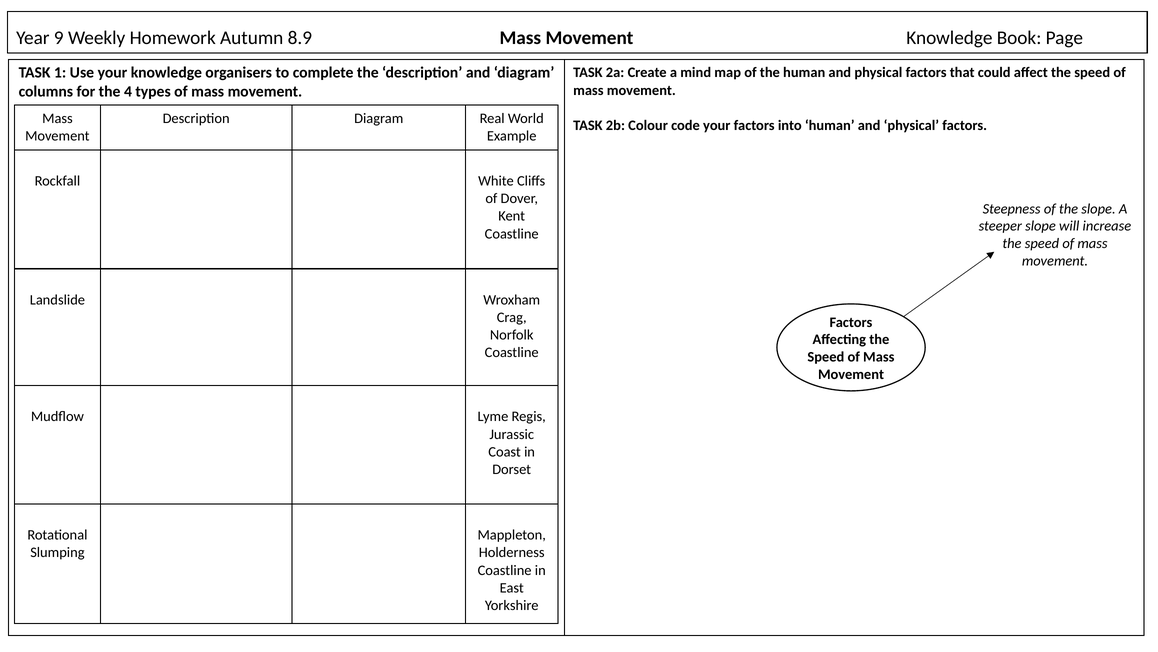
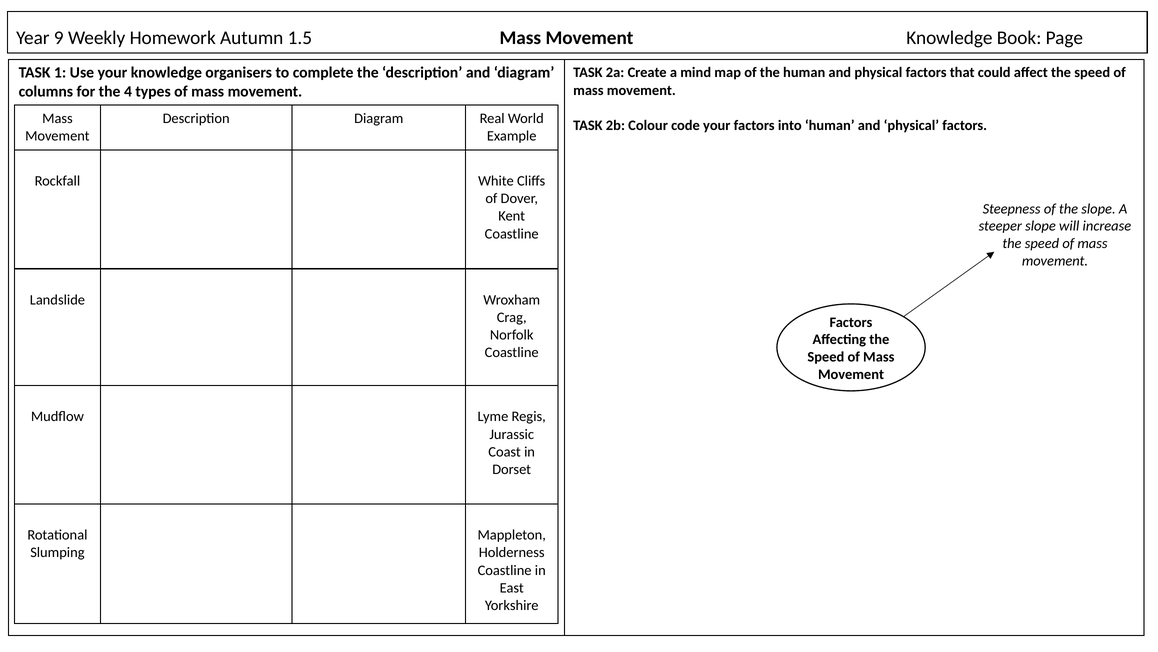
8.9: 8.9 -> 1.5
